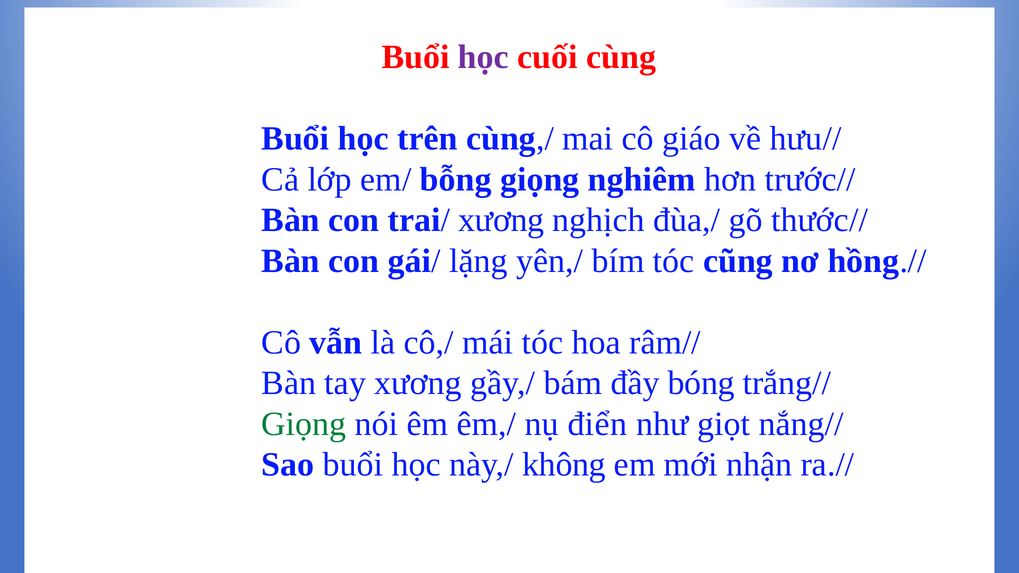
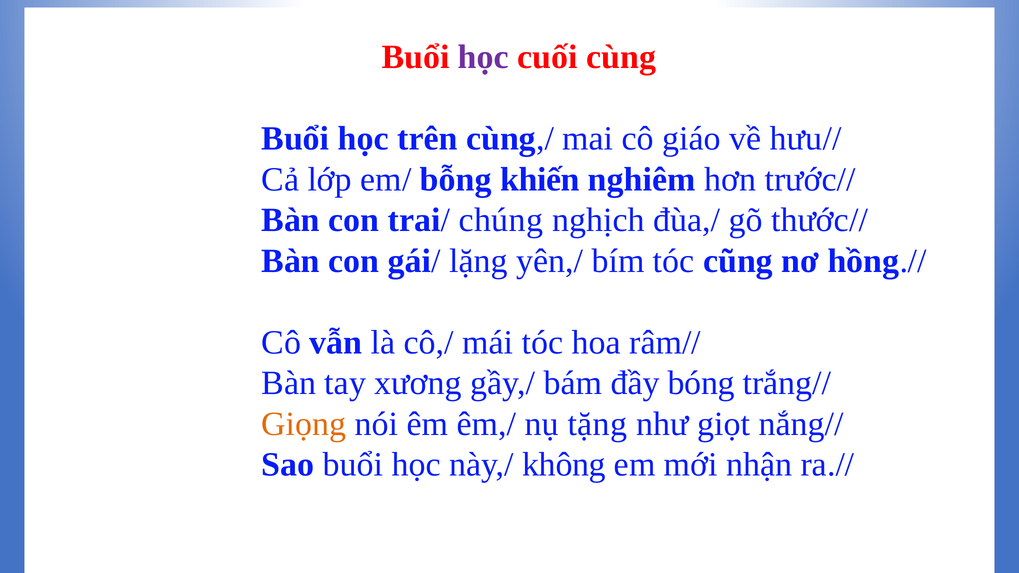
bỗng giọng: giọng -> khiến
trai/ xương: xương -> chúng
Giọng at (304, 424) colour: green -> orange
điển: điển -> tặng
